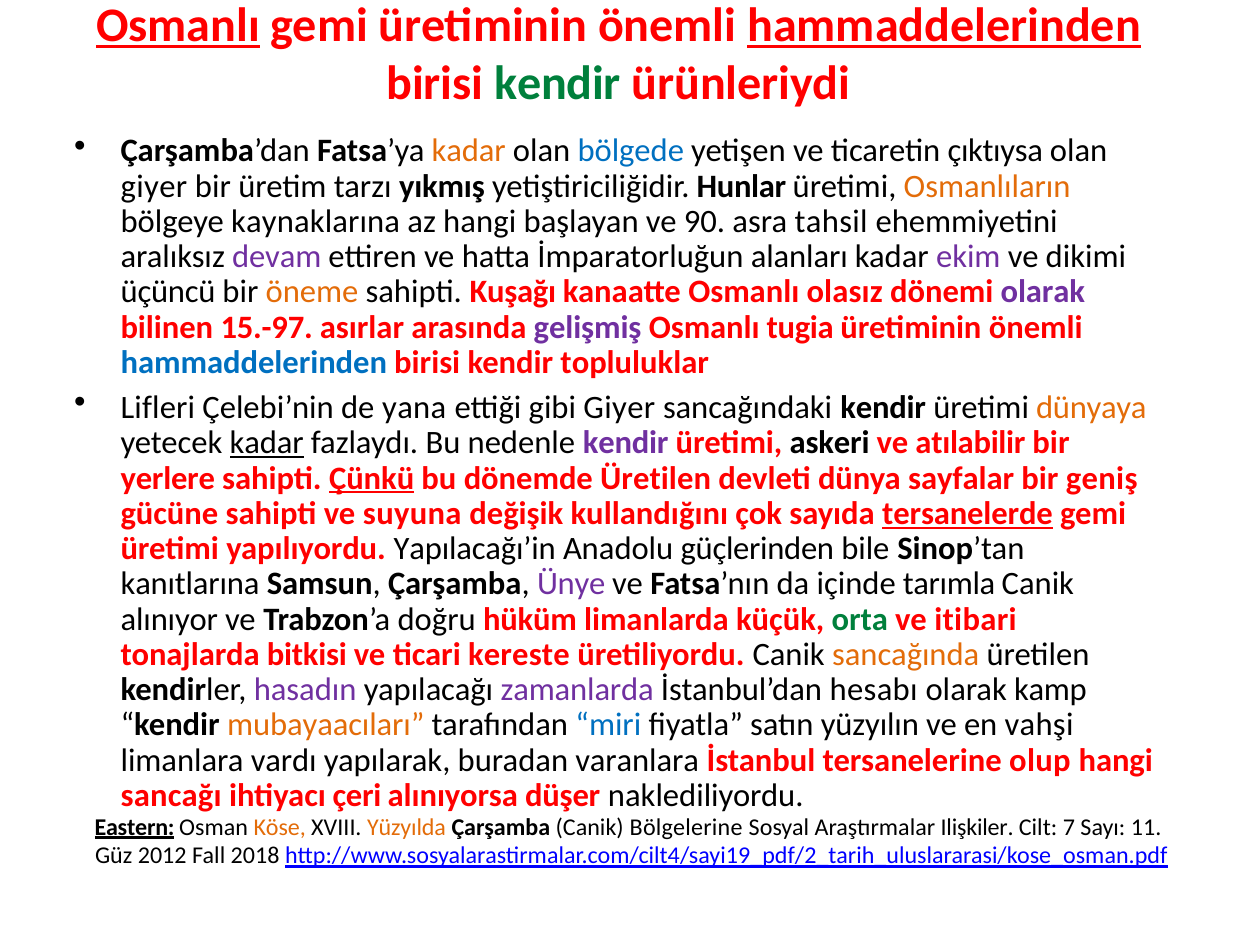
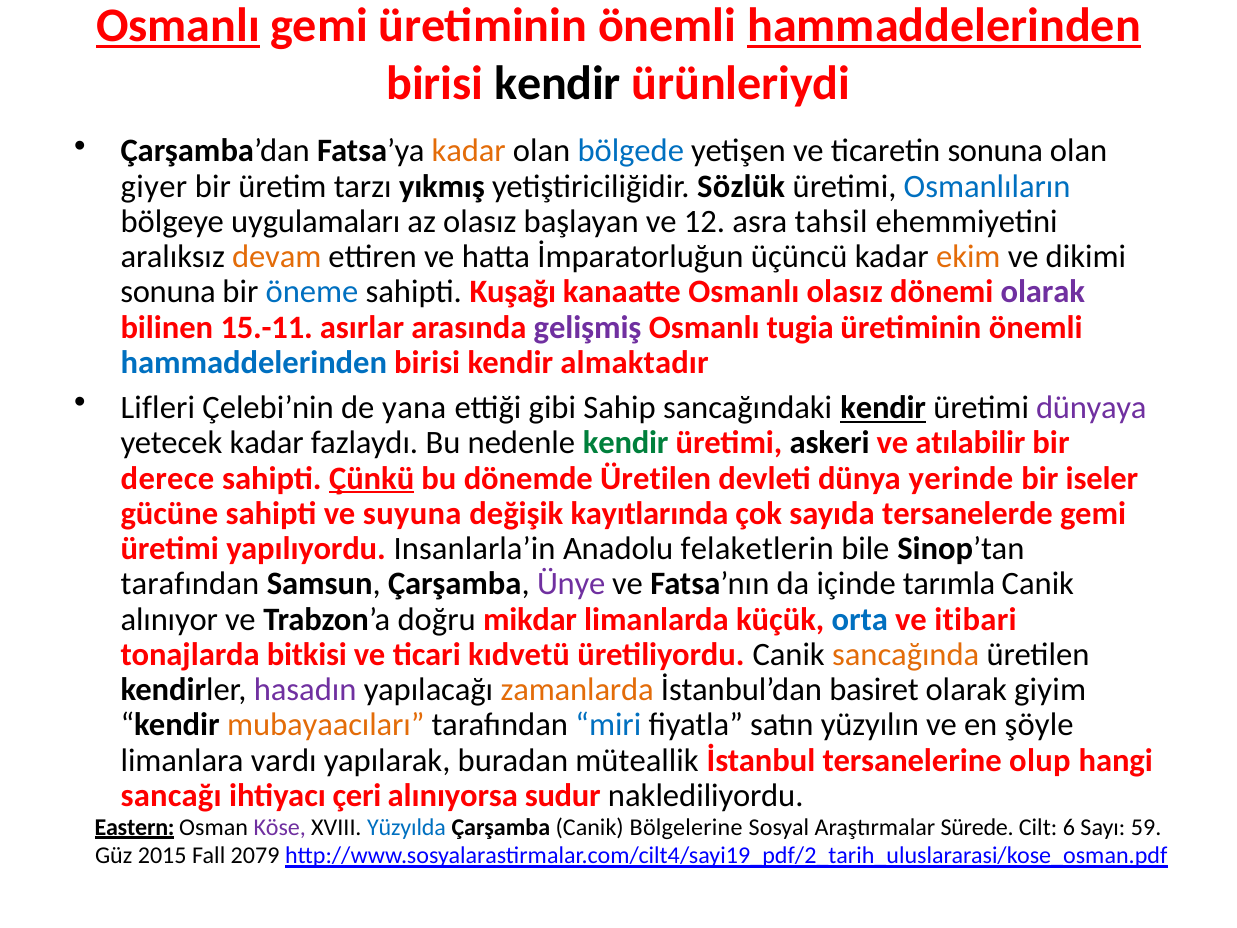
kendir at (558, 83) colour: green -> black
ticaretin çıktıysa: çıktıysa -> sonuna
Hunlar: Hunlar -> Sözlük
Osmanlıların colour: orange -> blue
kaynaklarına: kaynaklarına -> uygulamaları
az hangi: hangi -> olasız
90: 90 -> 12
devam colour: purple -> orange
alanları: alanları -> üçüncü
ekim colour: purple -> orange
üçüncü at (168, 292): üçüncü -> sonuna
öneme colour: orange -> blue
15.-97: 15.-97 -> 15.-11
topluluklar: topluluklar -> almaktadır
gibi Giyer: Giyer -> Sahip
kendir at (883, 408) underline: none -> present
dünyaya colour: orange -> purple
kadar at (267, 443) underline: present -> none
kendir at (626, 443) colour: purple -> green
yerlere: yerlere -> derece
sayfalar: sayfalar -> yerinde
geniş: geniş -> iseler
kullandığını: kullandığını -> kayıtlarında
tersanelerde underline: present -> none
Yapılacağı’in: Yapılacağı’in -> Insanlarla’in
güçlerinden: güçlerinden -> felaketlerin
kanıtlarına at (190, 584): kanıtlarına -> tarafından
hüküm: hüküm -> mikdar
orta colour: green -> blue
kereste: kereste -> kıdvetü
zamanlarda colour: purple -> orange
hesabı: hesabı -> basiret
kamp: kamp -> giyim
vahşi: vahşi -> şöyle
varanlara: varanlara -> müteallik
düşer: düşer -> sudur
Köse colour: orange -> purple
Yüzyılda colour: orange -> blue
Ilişkiler: Ilişkiler -> Sürede
7: 7 -> 6
11: 11 -> 59
2012: 2012 -> 2015
2018: 2018 -> 2079
